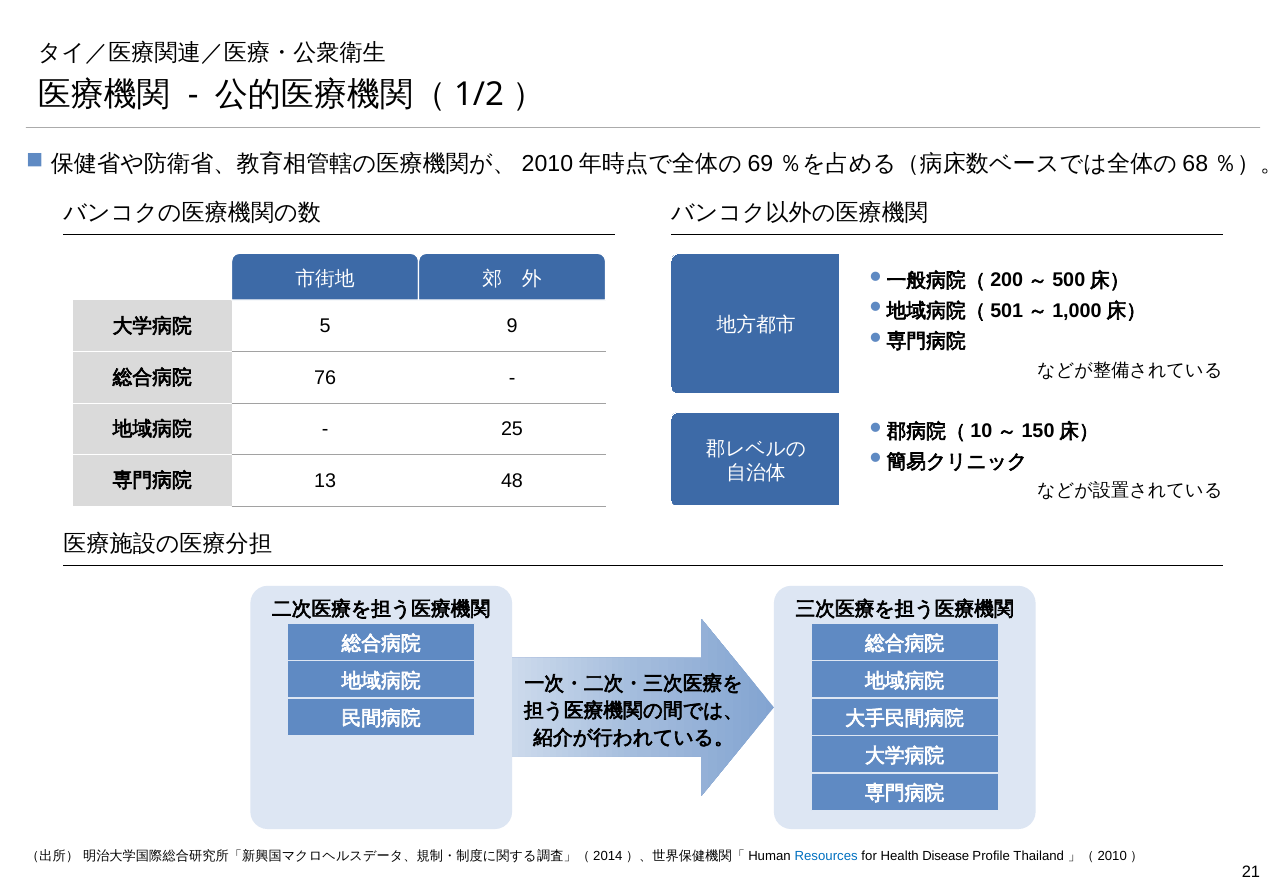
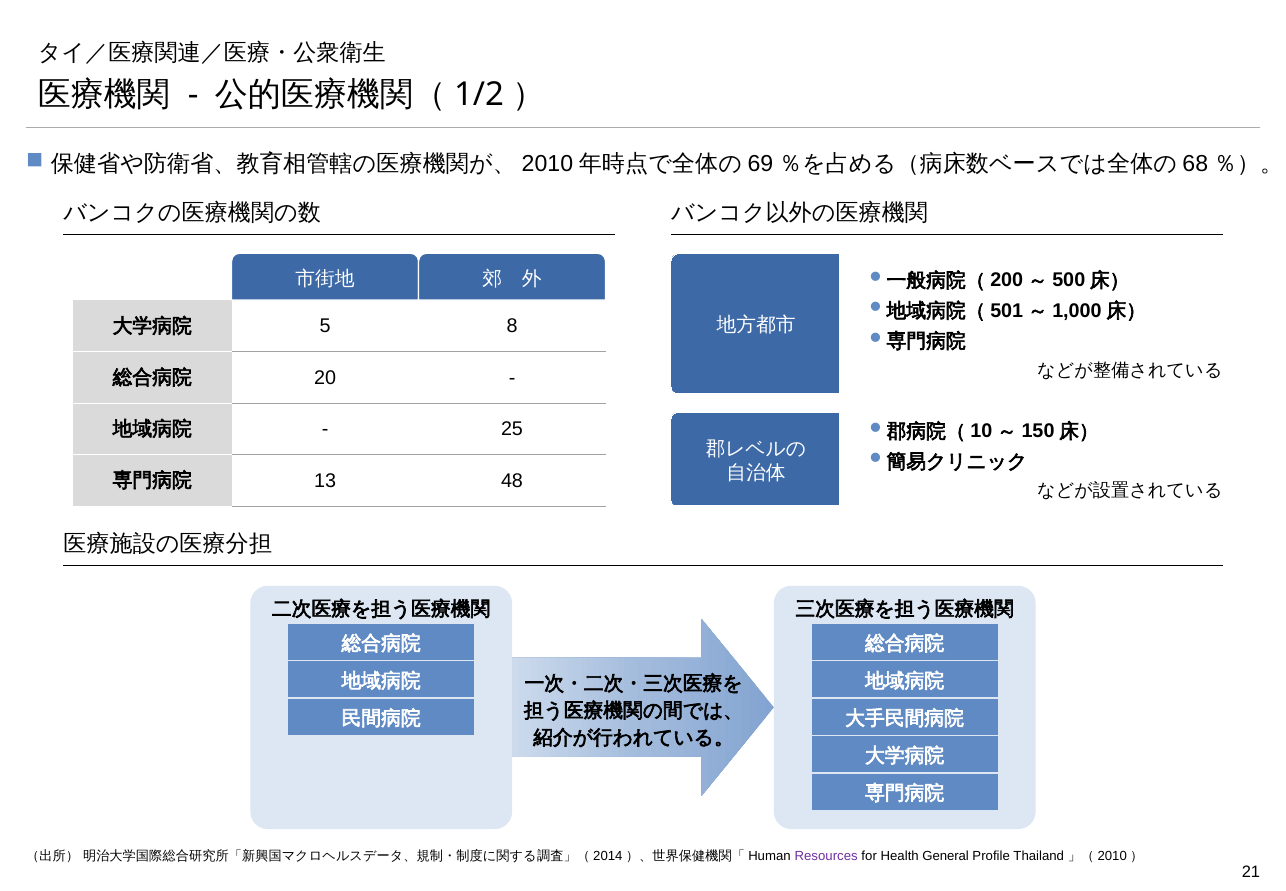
9: 9 -> 8
76: 76 -> 20
Resources colour: blue -> purple
Disease: Disease -> General
